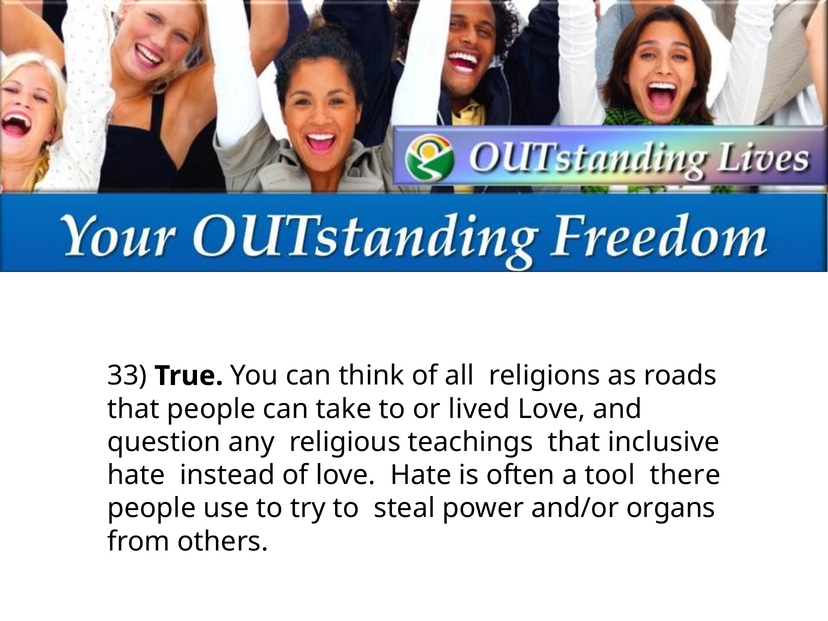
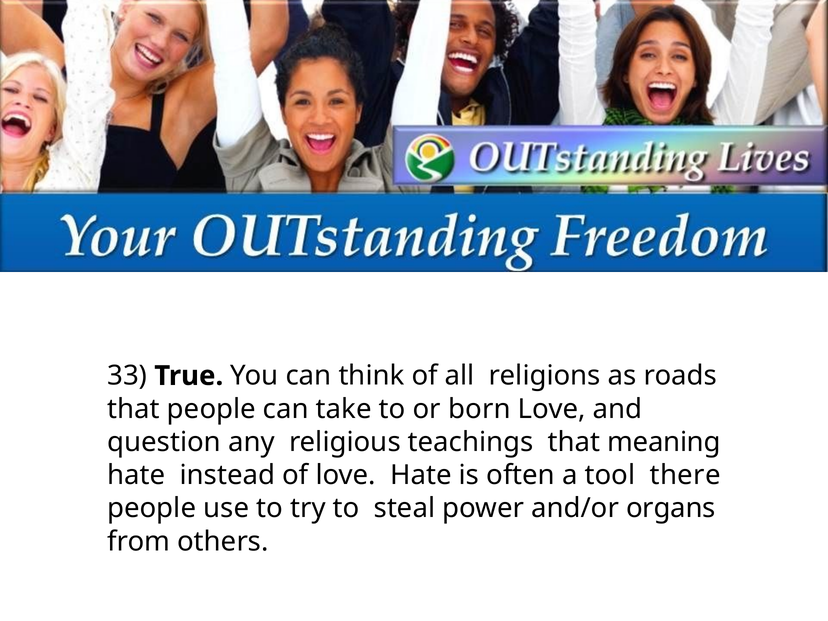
lived: lived -> born
inclusive: inclusive -> meaning
